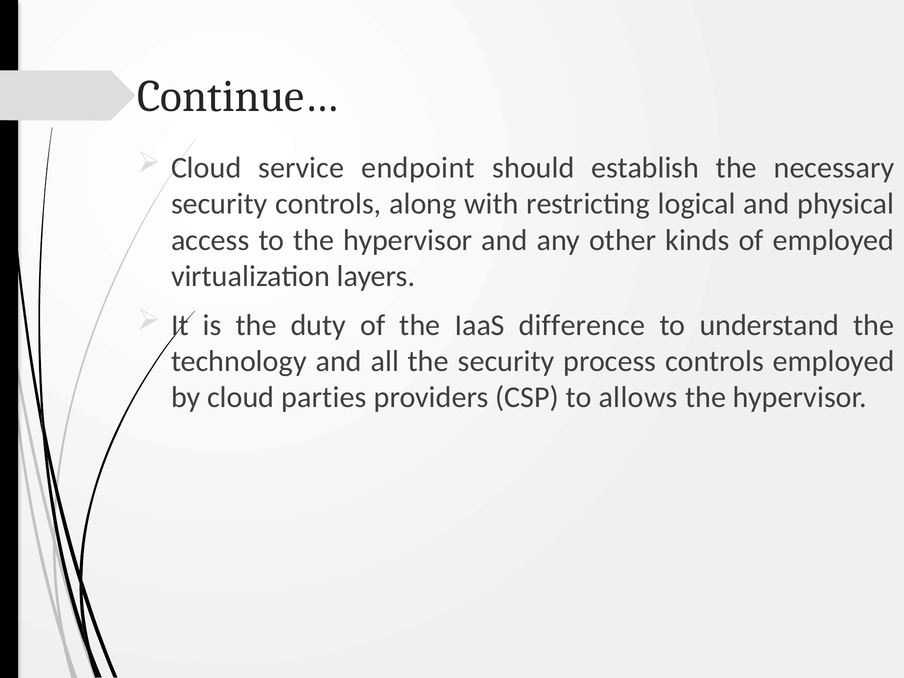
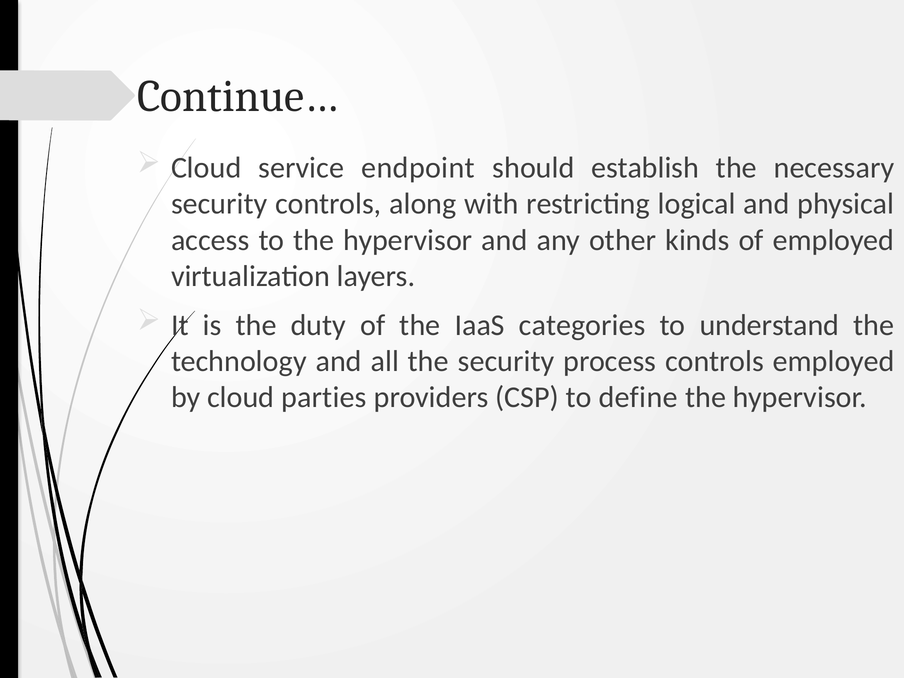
difference: difference -> categories
allows: allows -> define
